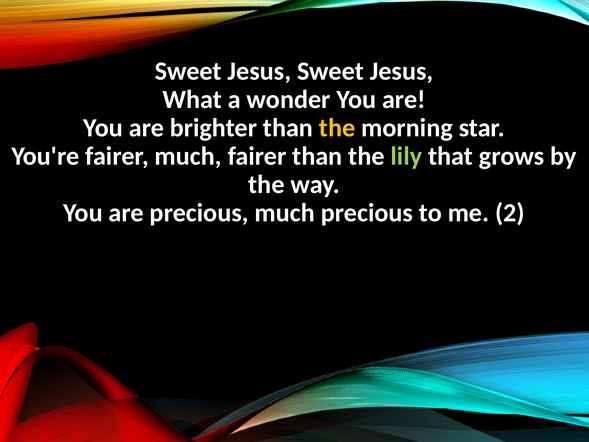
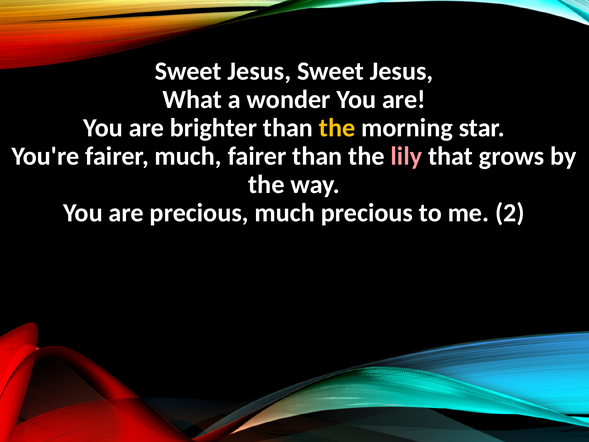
lily colour: light green -> pink
